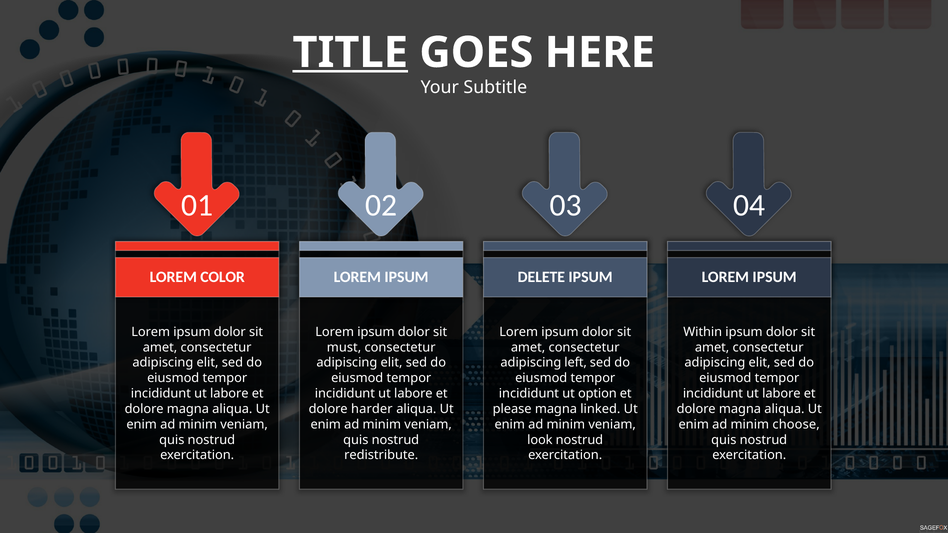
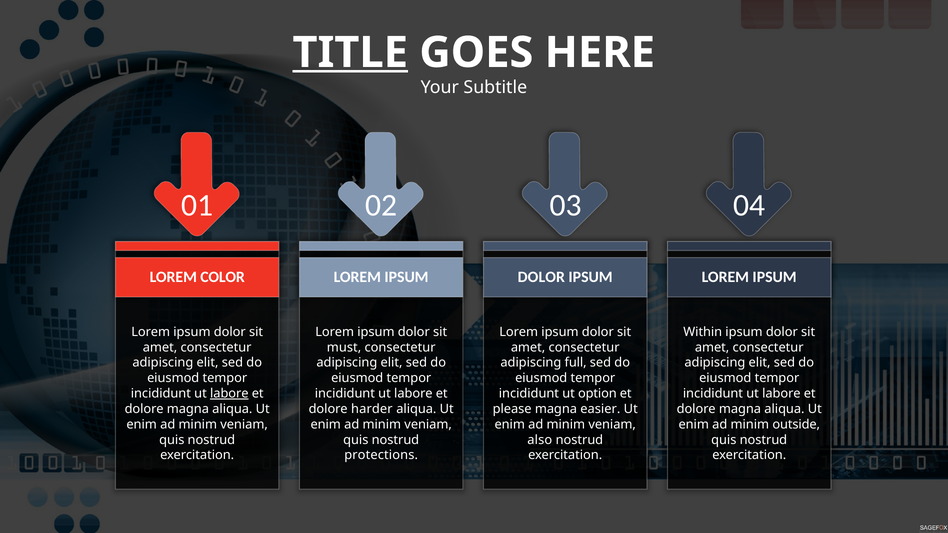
DELETE at (541, 277): DELETE -> DOLOR
left: left -> full
labore at (229, 394) underline: none -> present
linked: linked -> easier
choose: choose -> outside
look: look -> also
redistribute: redistribute -> protections
